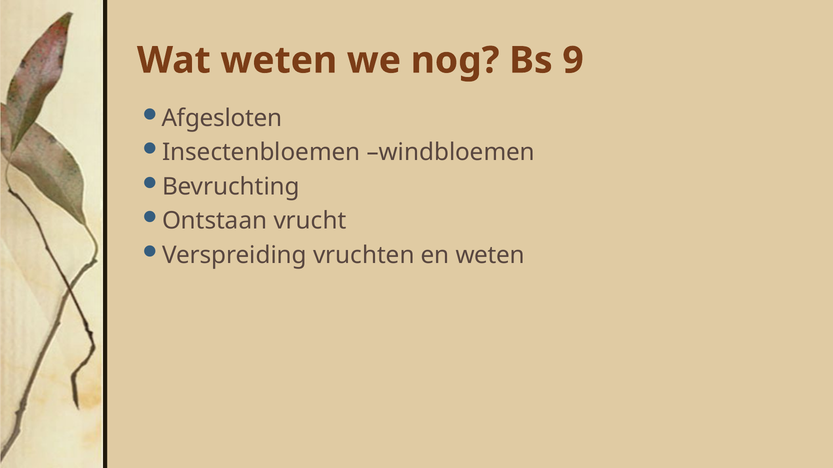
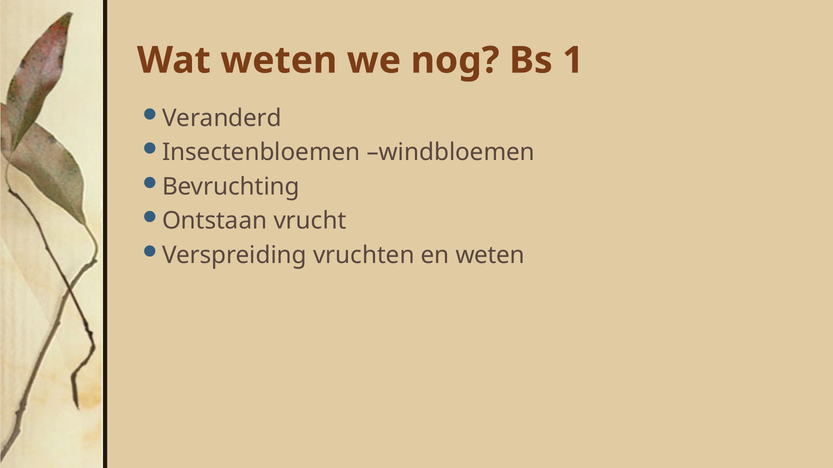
9: 9 -> 1
Afgesloten: Afgesloten -> Veranderd
